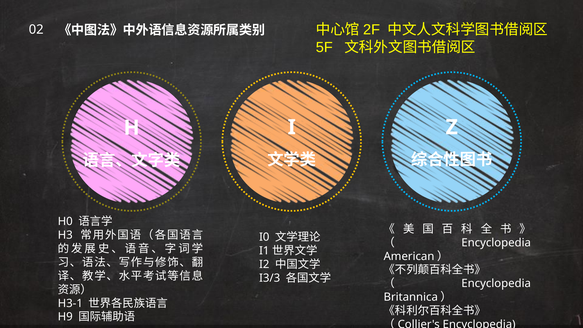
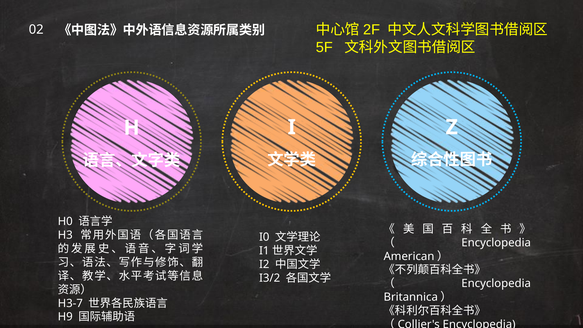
I3/3: I3/3 -> I3/2
H3-1: H3-1 -> H3-7
